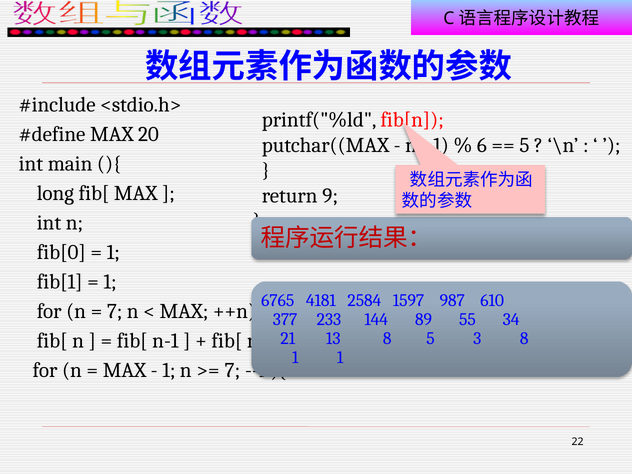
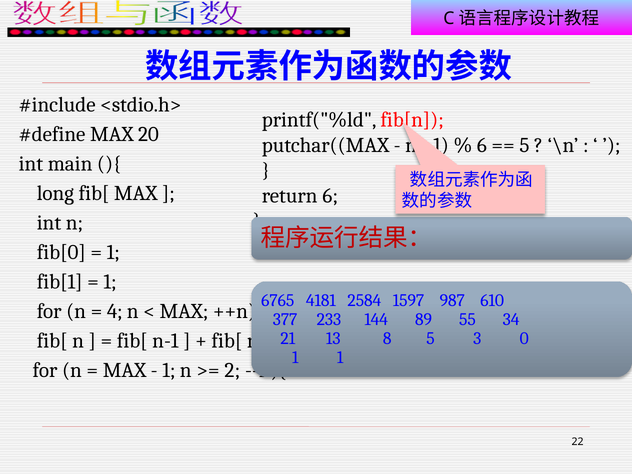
return 9: 9 -> 6
7 at (115, 311): 7 -> 4
8 at (524, 339): 8 -> 0
7 at (232, 370): 7 -> 2
